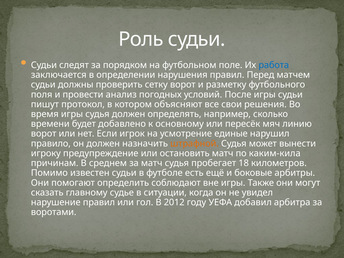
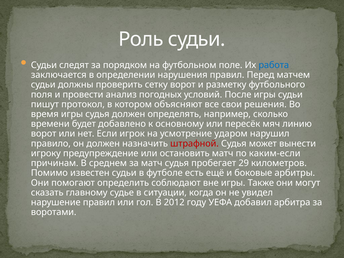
единые: единые -> ударом
штрафной colour: orange -> red
каким-кила: каким-кила -> каким-если
18: 18 -> 29
